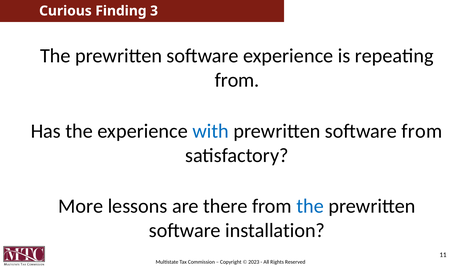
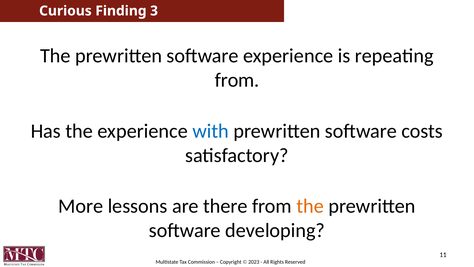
software from: from -> costs
the at (310, 206) colour: blue -> orange
installation: installation -> developing
